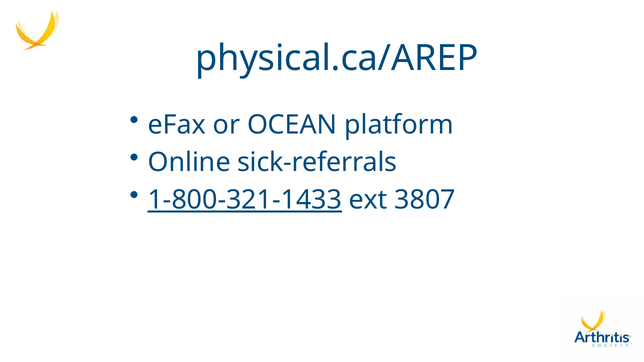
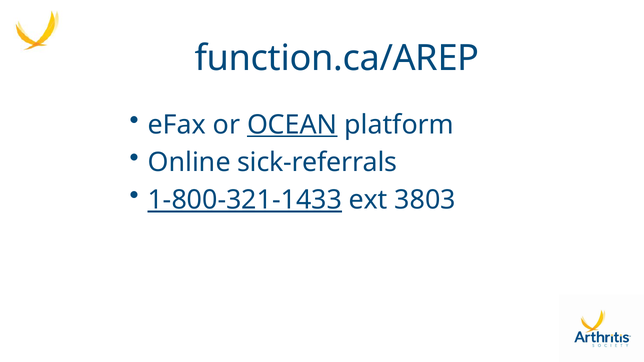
physical.ca/AREP: physical.ca/AREP -> function.ca/AREP
OCEAN underline: none -> present
3807: 3807 -> 3803
